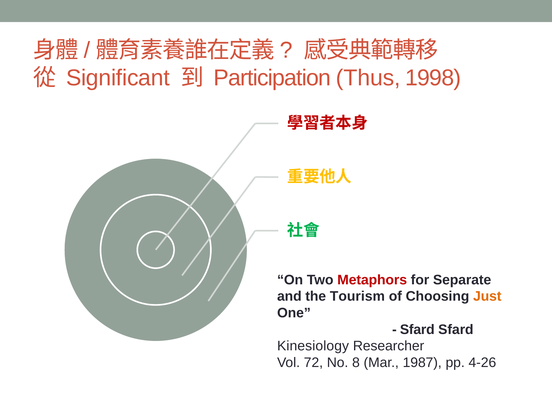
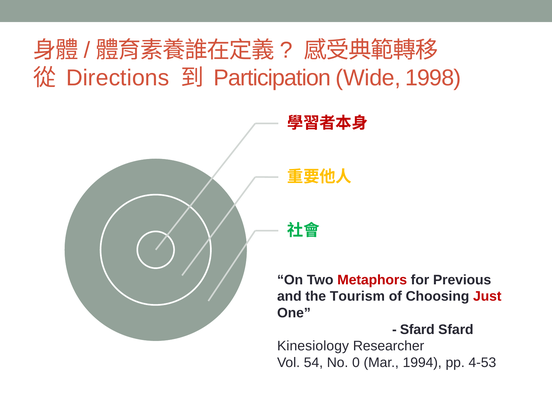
Significant: Significant -> Directions
Thus: Thus -> Wide
Separate: Separate -> Previous
Just colour: orange -> red
72: 72 -> 54
8: 8 -> 0
1987: 1987 -> 1994
4-26: 4-26 -> 4-53
